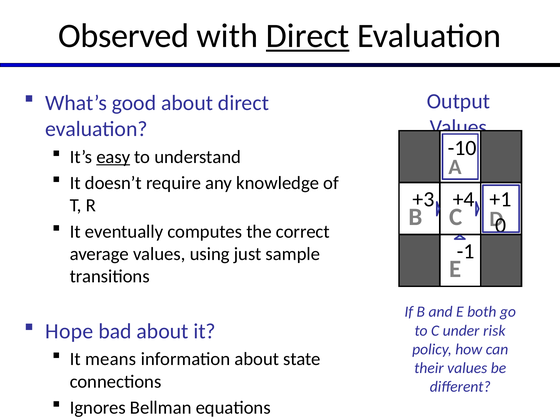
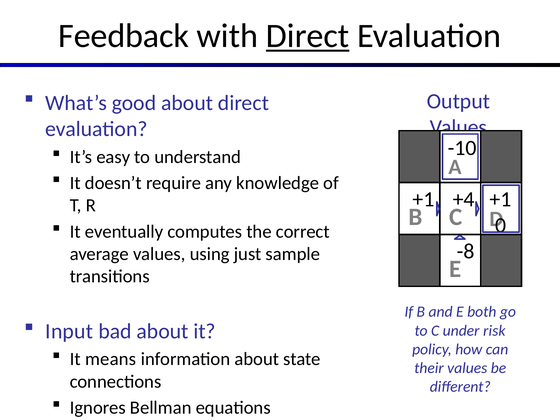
Observed: Observed -> Feedback
easy underline: present -> none
+3 at (423, 199): +3 -> +1
-1: -1 -> -8
Hope: Hope -> Input
